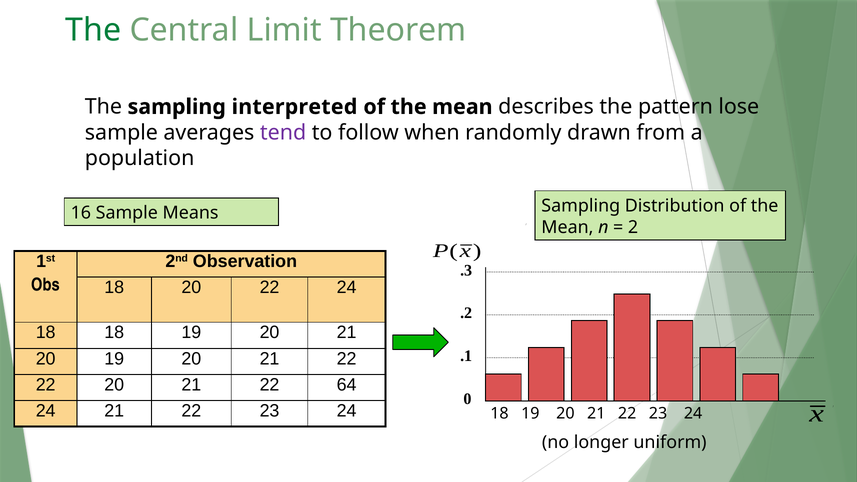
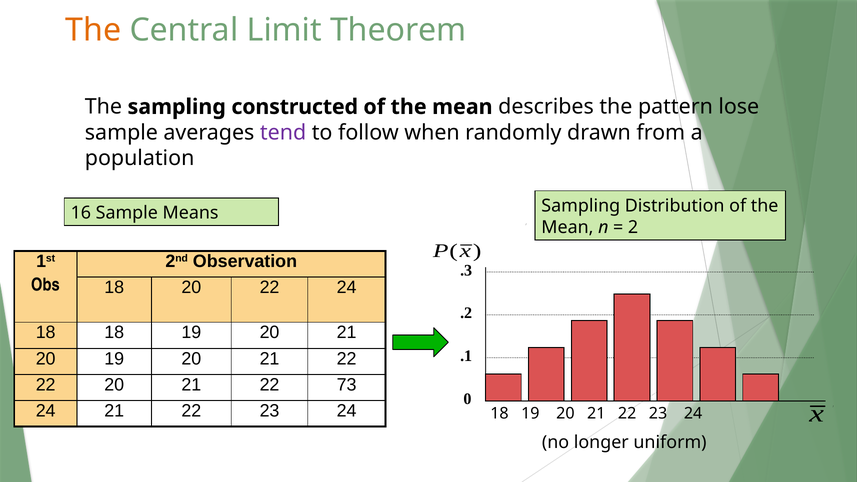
The at (93, 30) colour: green -> orange
interpreted: interpreted -> constructed
64: 64 -> 73
